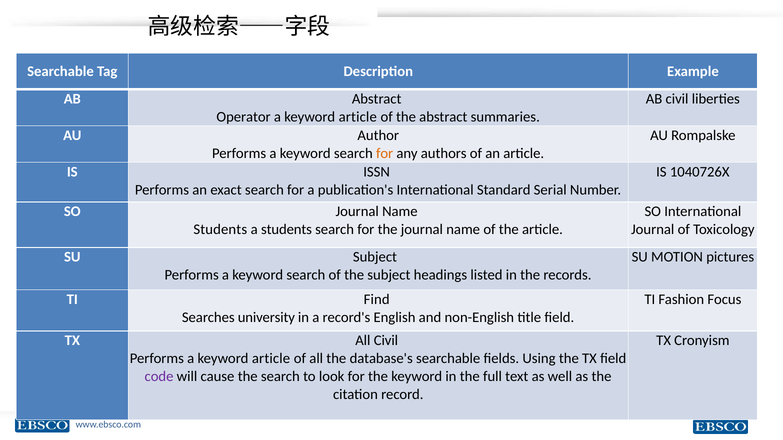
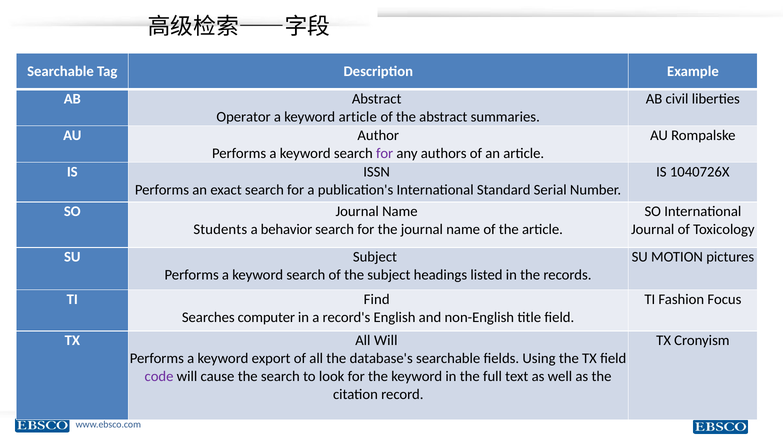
for at (385, 153) colour: orange -> purple
a students: students -> behavior
university: university -> computer
All Civil: Civil -> Will
Performs a keyword article: article -> export
